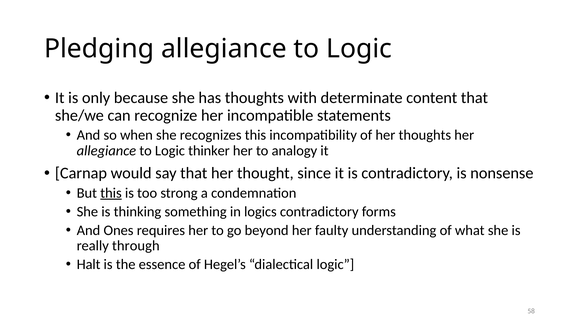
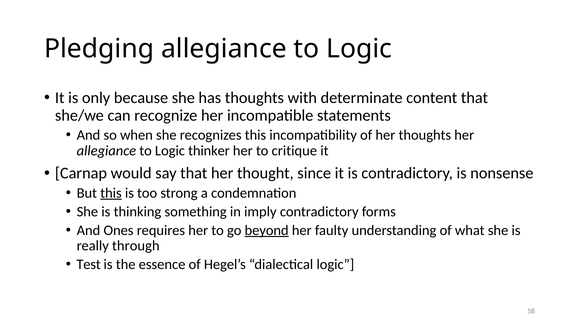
analogy: analogy -> critique
logics: logics -> imply
beyond underline: none -> present
Halt: Halt -> Test
